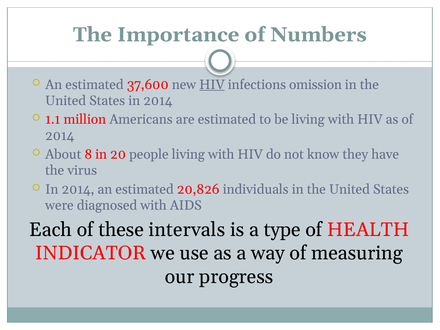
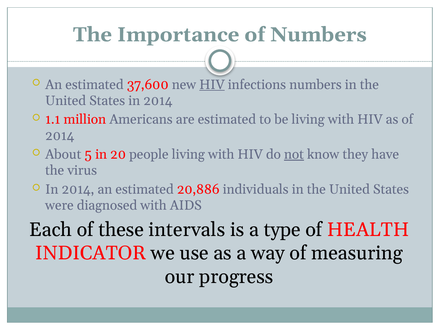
infections omission: omission -> numbers
8: 8 -> 5
not underline: none -> present
20,826: 20,826 -> 20,886
